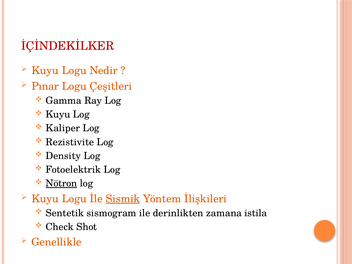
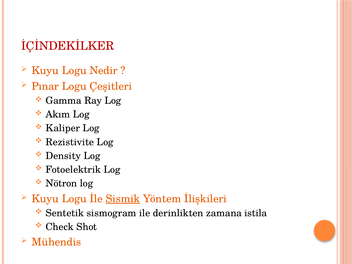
Kuyu at (58, 114): Kuyu -> Akım
Nötron underline: present -> none
Genellikle: Genellikle -> Mühendis
